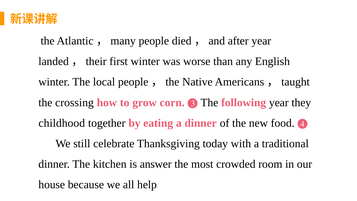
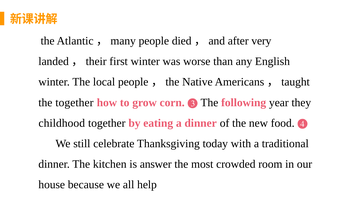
after year: year -> very
the crossing: crossing -> together
